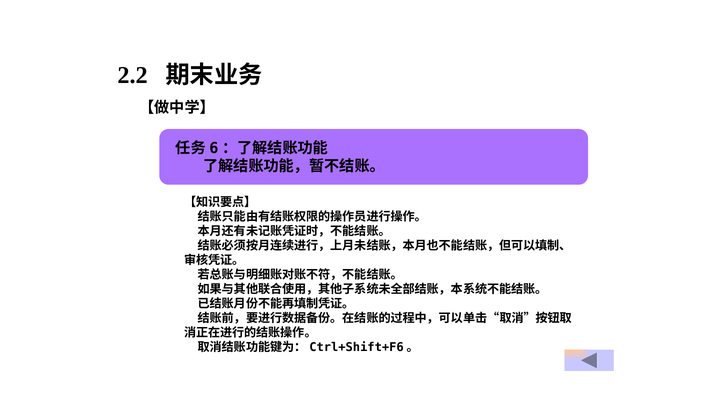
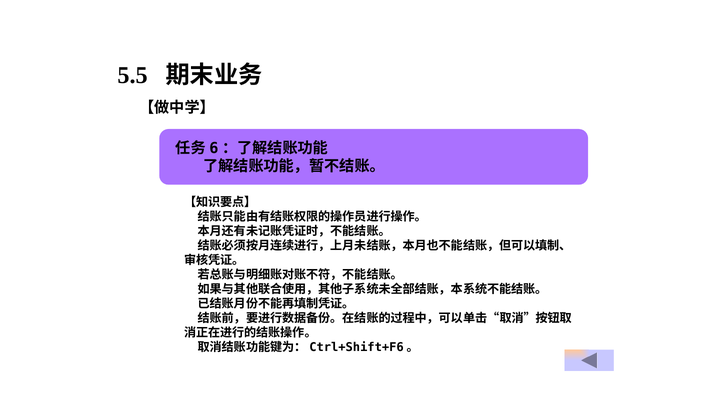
2.2: 2.2 -> 5.5
